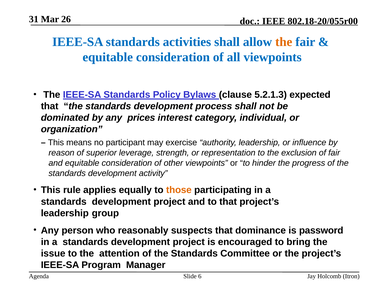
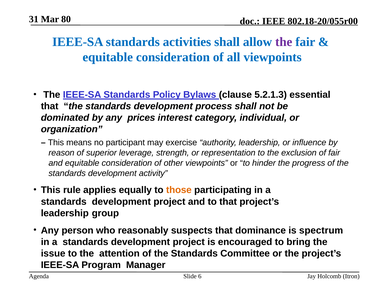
26: 26 -> 80
the at (284, 42) colour: orange -> purple
expected: expected -> essential
password: password -> spectrum
